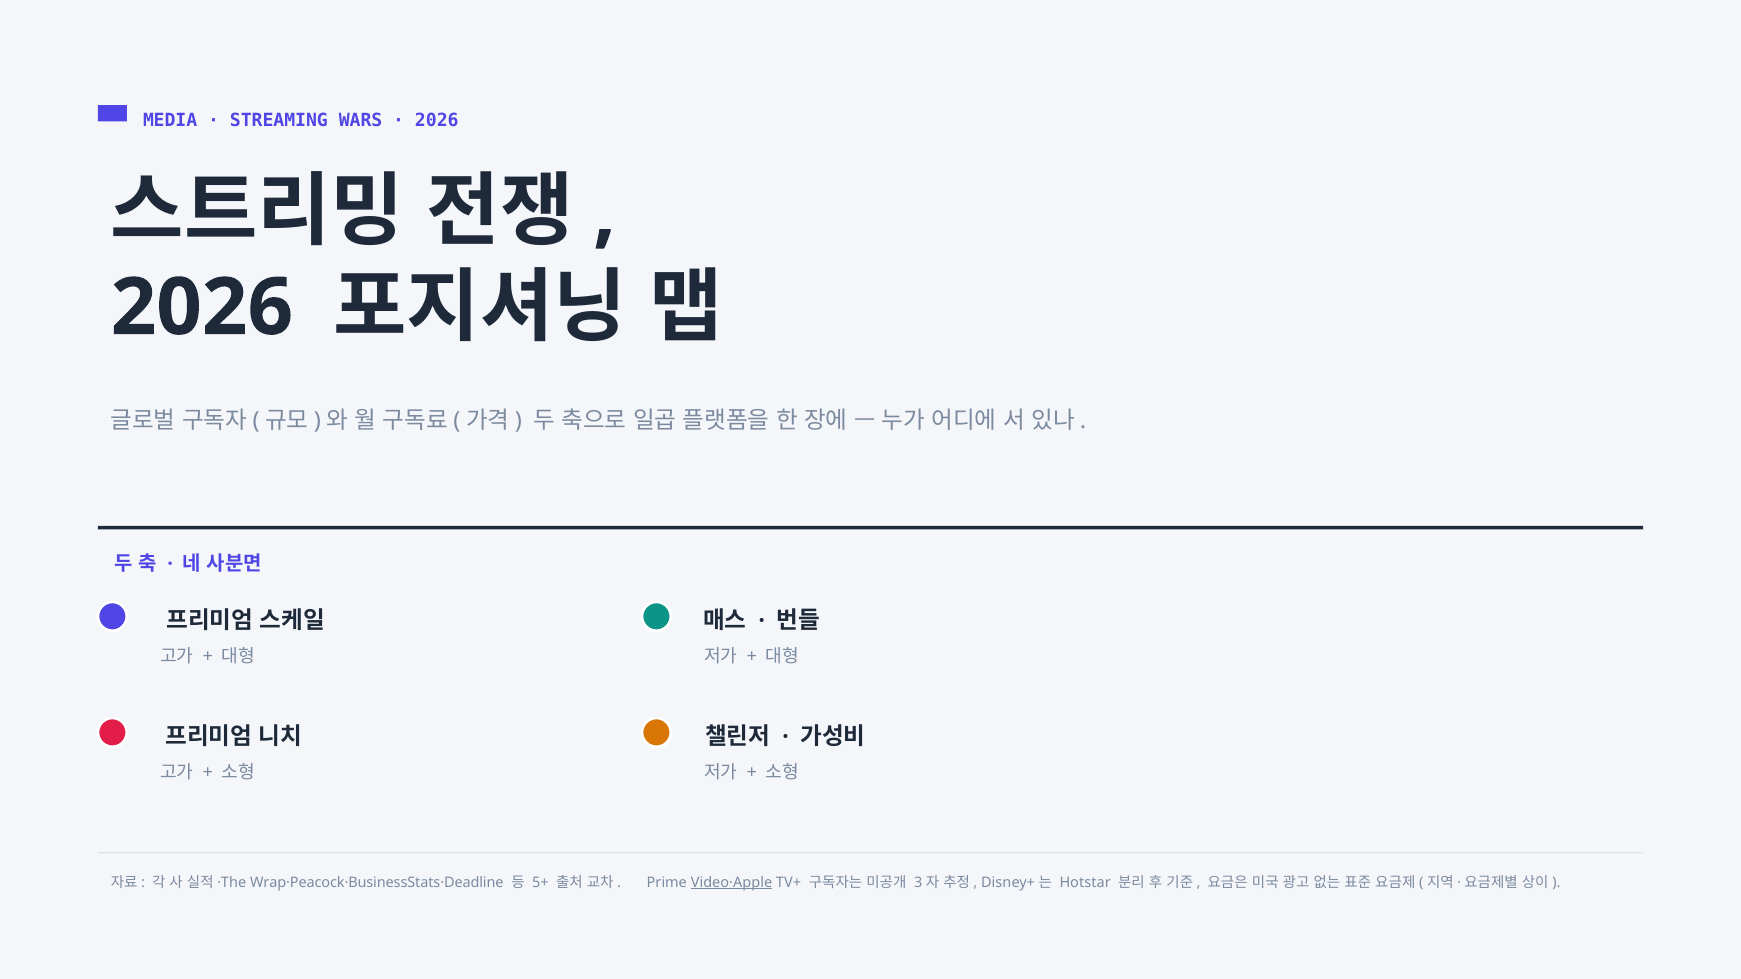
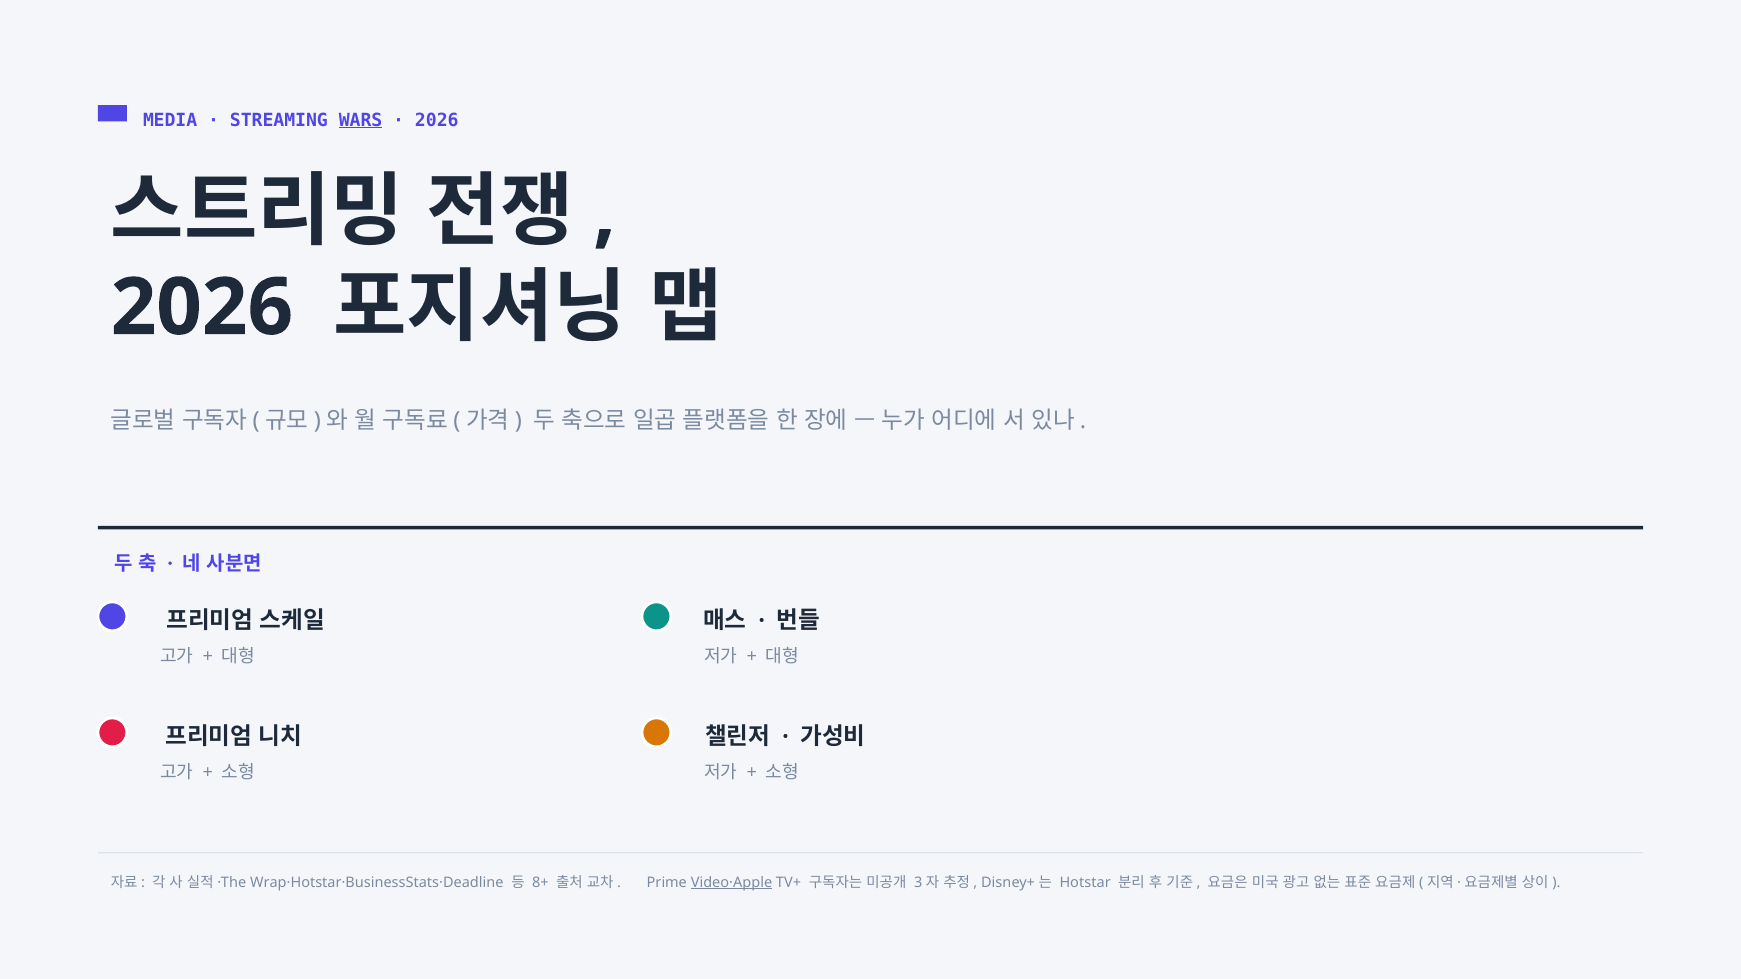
WARS underline: none -> present
Wrap·Peacock·BusinessStats·Deadline: Wrap·Peacock·BusinessStats·Deadline -> Wrap·Hotstar·BusinessStats·Deadline
5+: 5+ -> 8+
